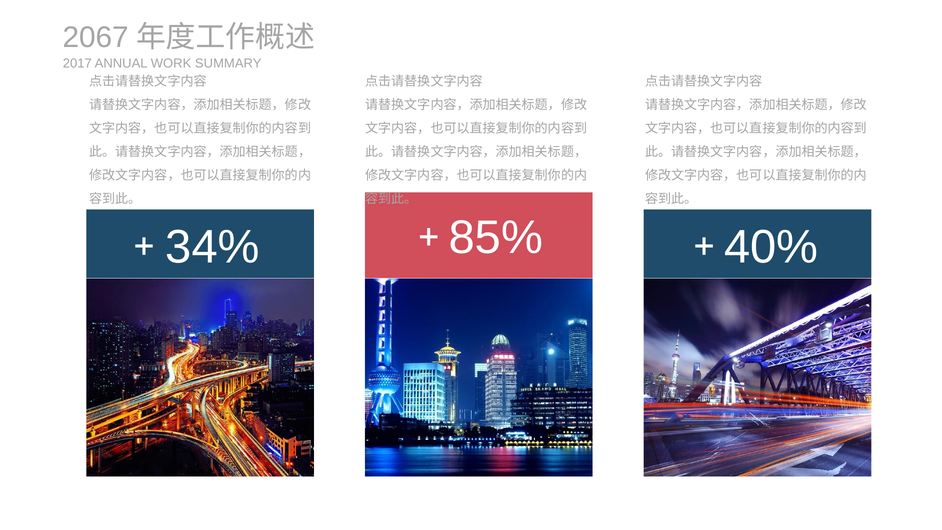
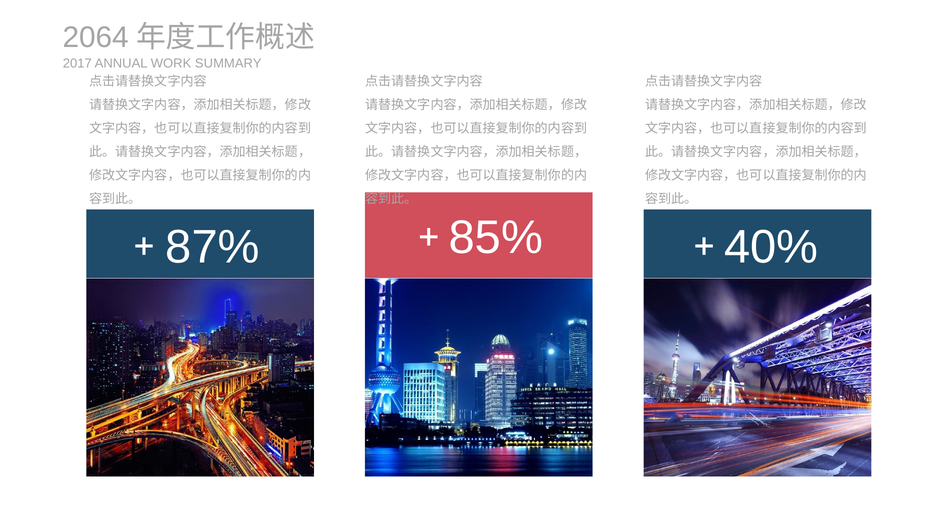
2067: 2067 -> 2064
34%: 34% -> 87%
